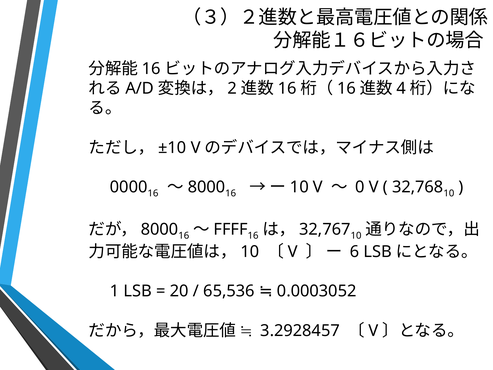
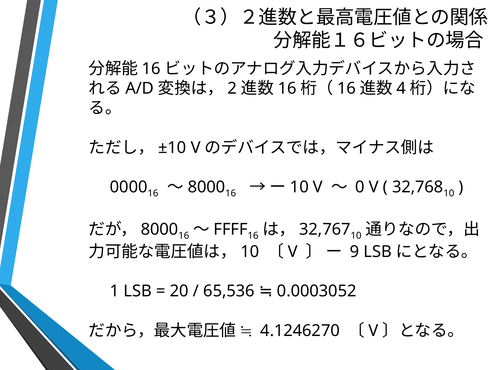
6: 6 -> 9
3.2928457: 3.2928457 -> 4.1246270
